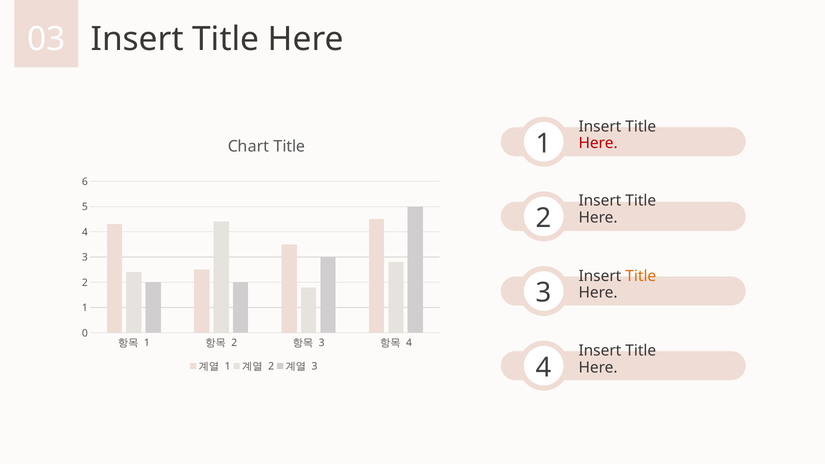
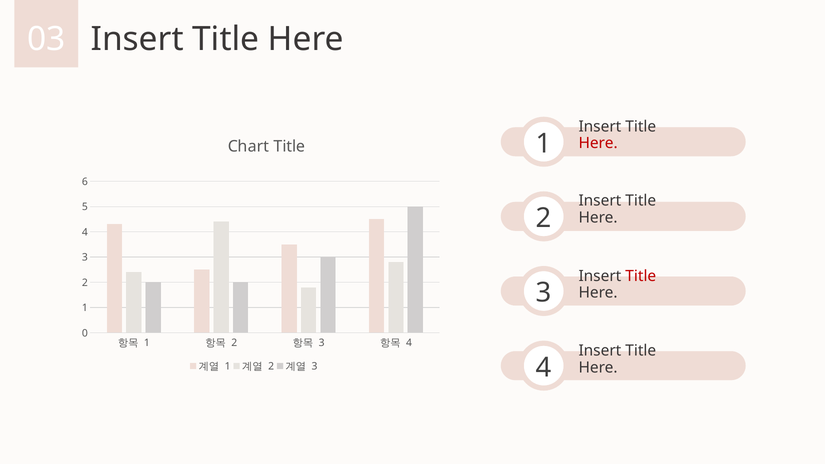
Title at (641, 276) colour: orange -> red
